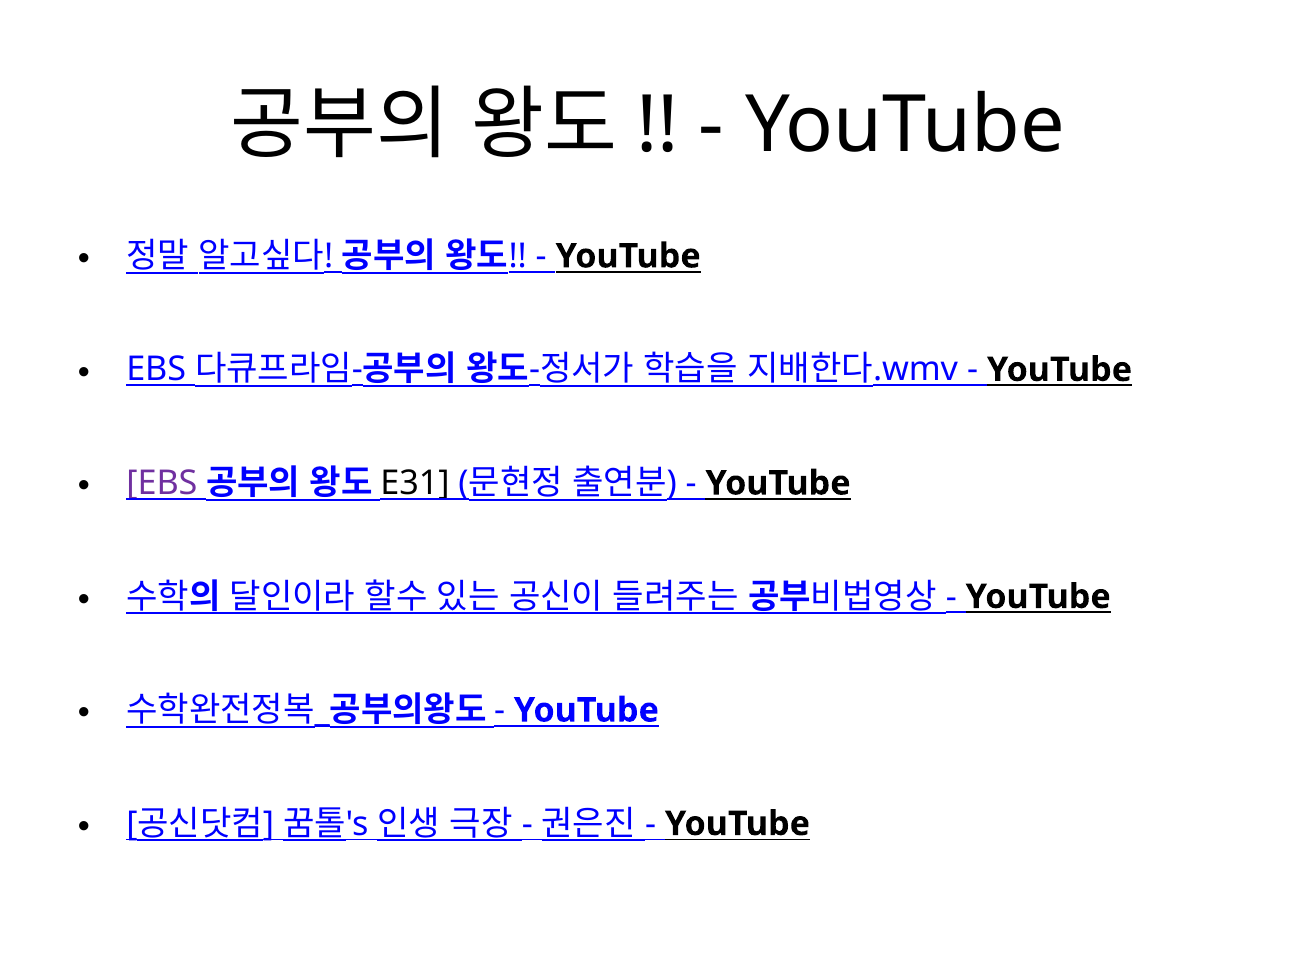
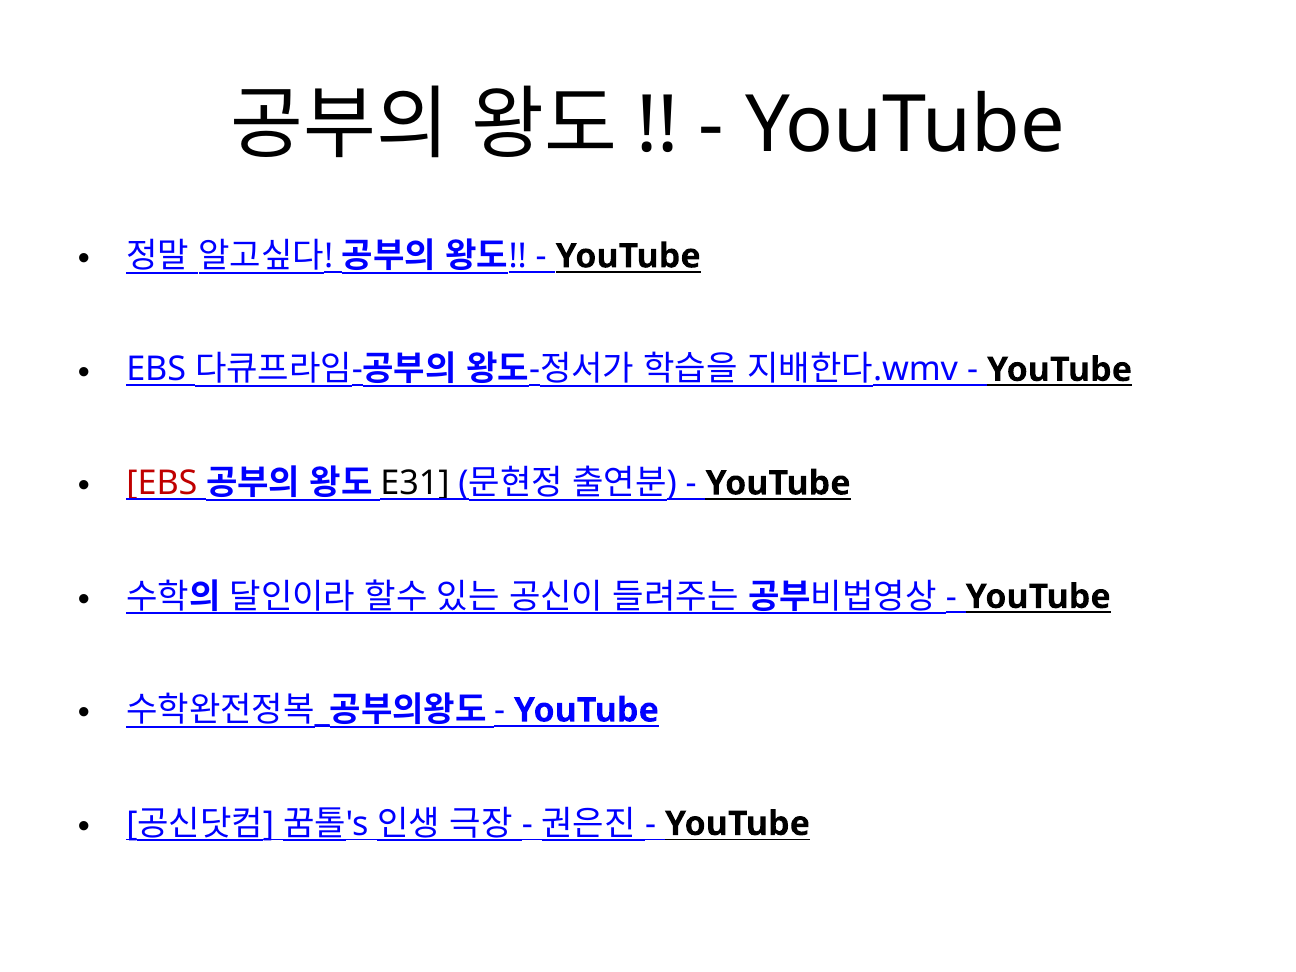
EBS at (162, 483) colour: purple -> red
